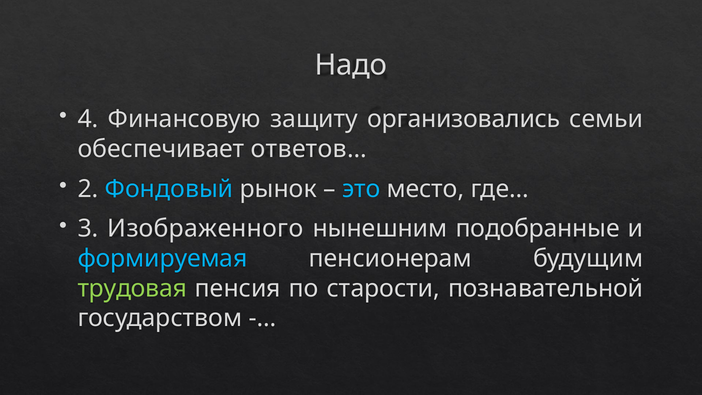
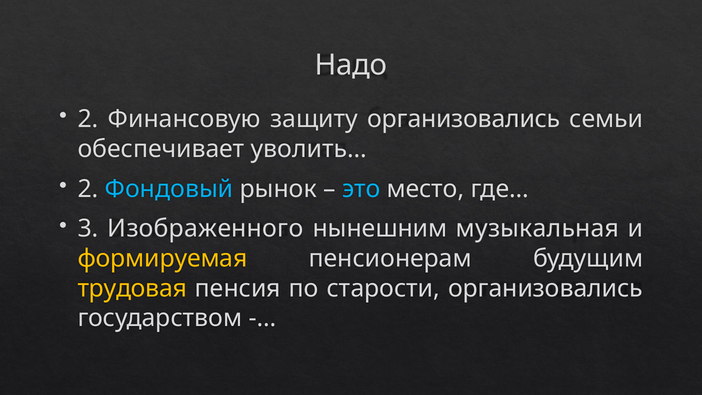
4 at (88, 119): 4 -> 2
ответов…: ответов… -> уволить…
подобранные: подобранные -> музыкальная
формируемая colour: light blue -> yellow
трудовая colour: light green -> yellow
старости познавательной: познавательной -> организовались
